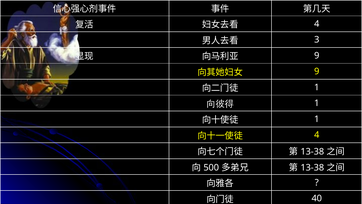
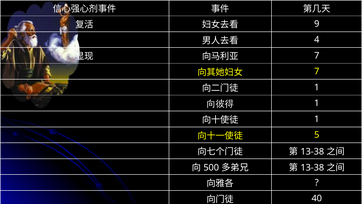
4 at (317, 24): 4 -> 9
3: 3 -> 4
9 at (317, 55): 9 -> 7
9 at (317, 71): 9 -> 7
4 at (317, 135): 4 -> 5
